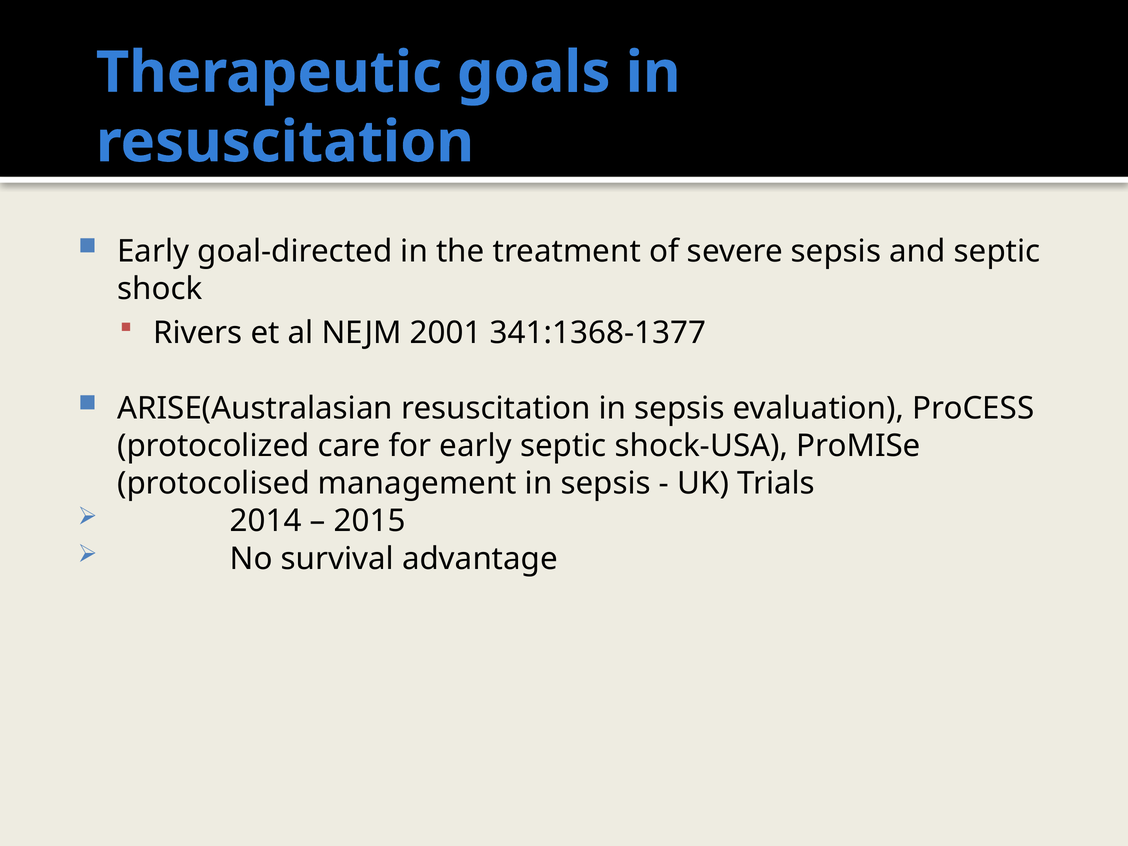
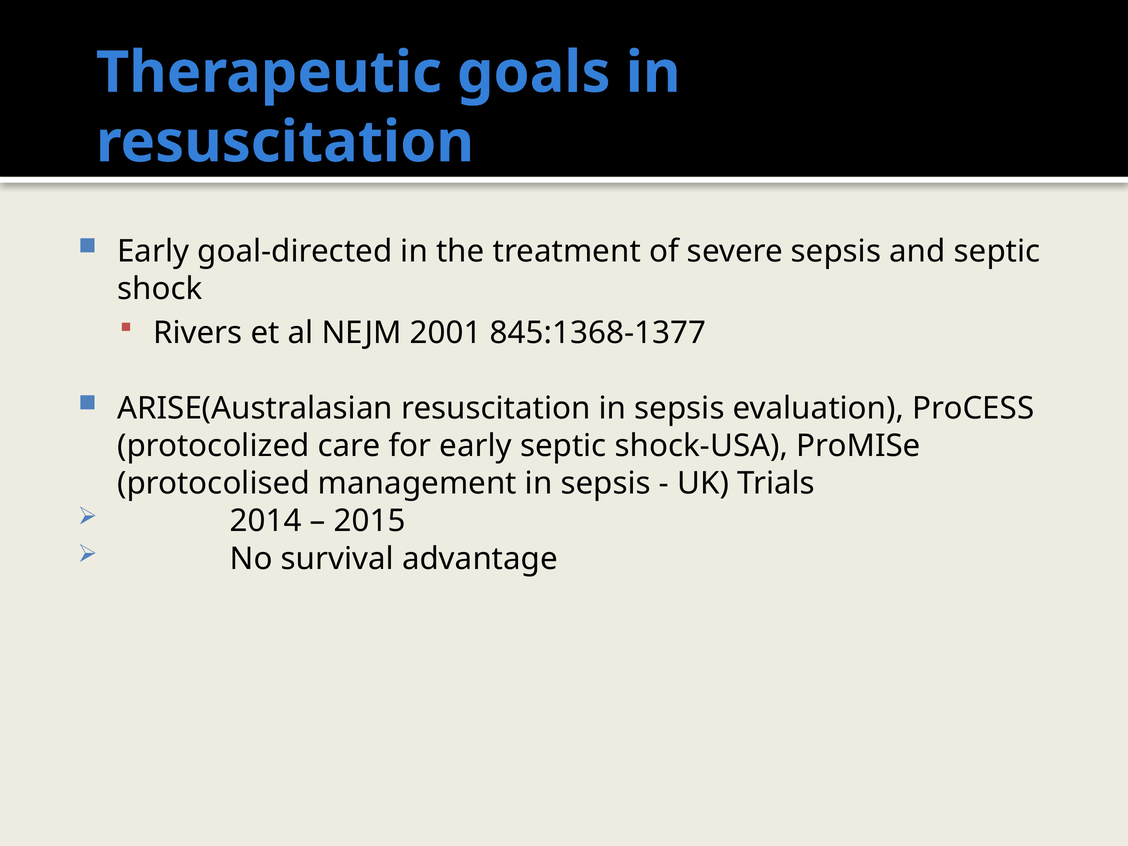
341:1368-1377: 341:1368-1377 -> 845:1368-1377
